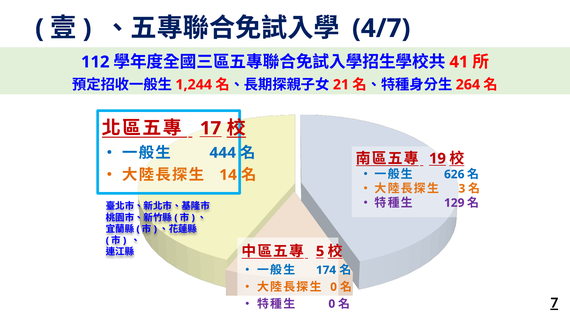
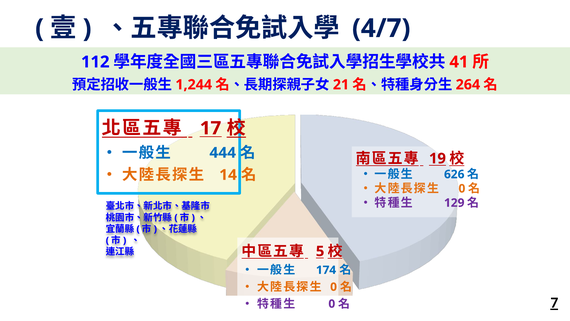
3 at (462, 188): 3 -> 0
